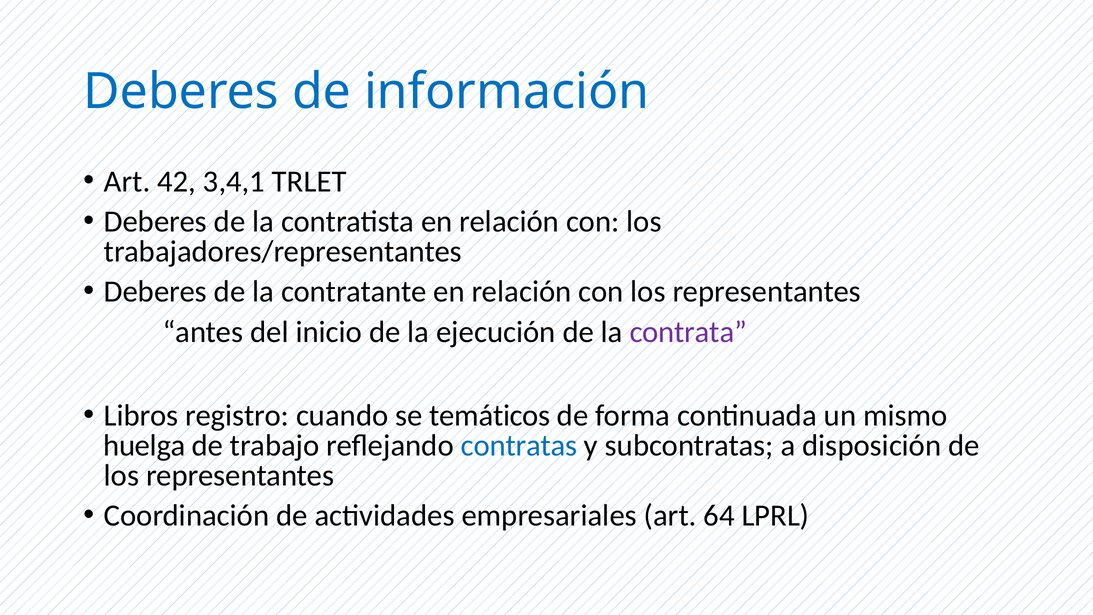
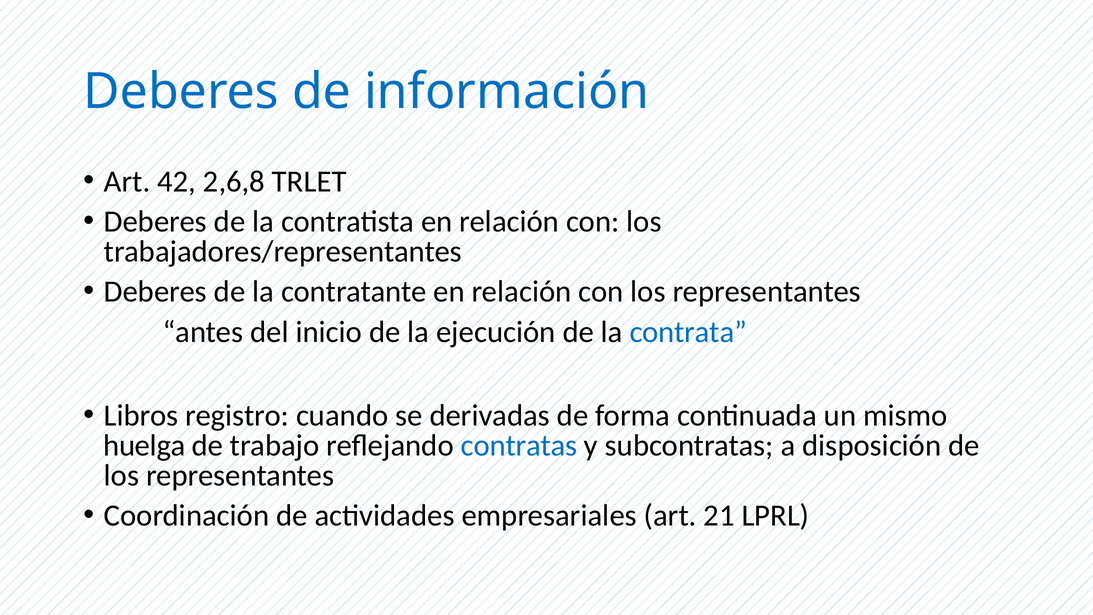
3,4,1: 3,4,1 -> 2,6,8
contrata colour: purple -> blue
temáticos: temáticos -> derivadas
64: 64 -> 21
